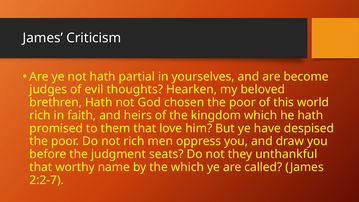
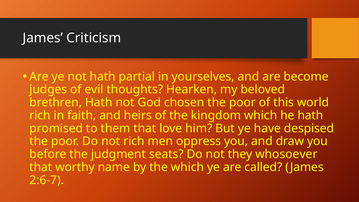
unthankful: unthankful -> whosoever
2:2-7: 2:2-7 -> 2:6-7
